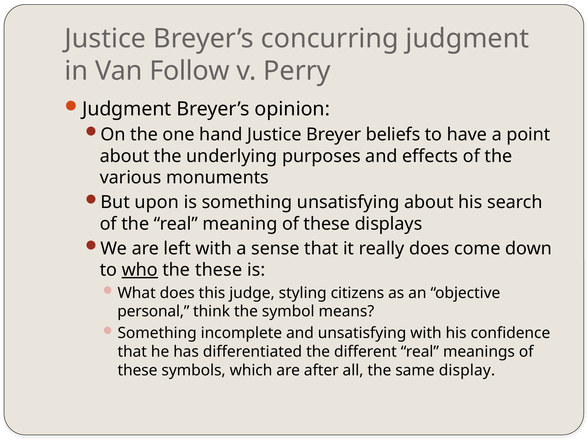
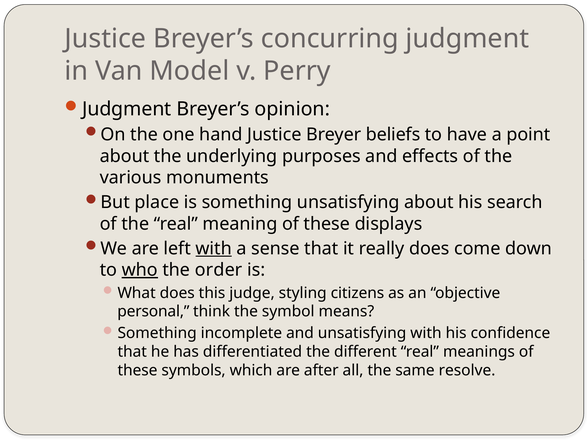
Follow: Follow -> Model
upon: upon -> place
with at (214, 248) underline: none -> present
the these: these -> order
display: display -> resolve
